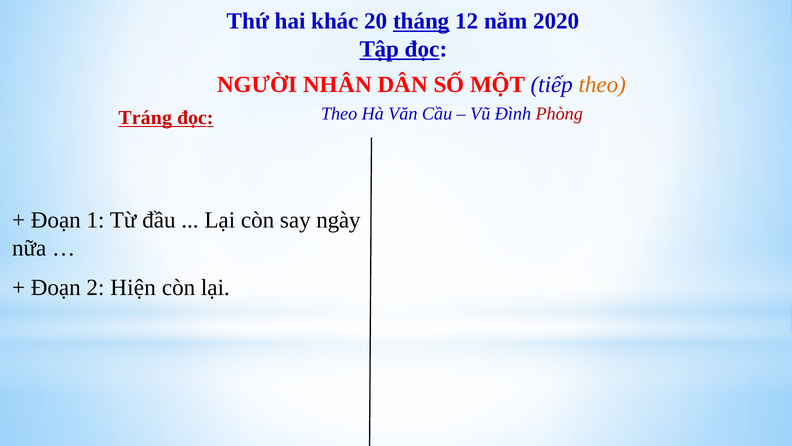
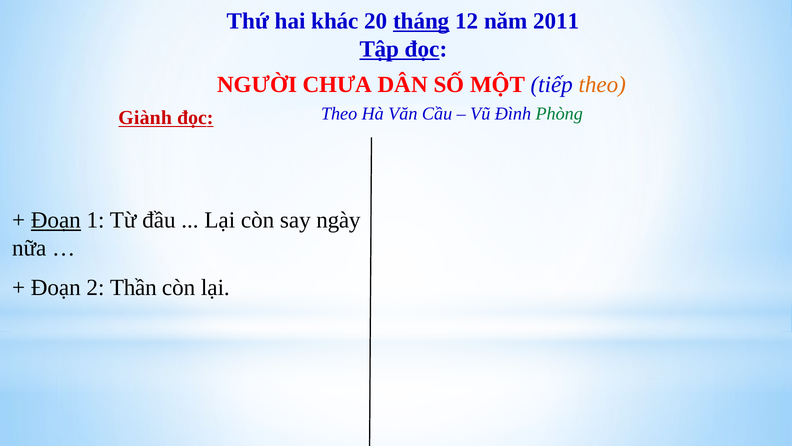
2020: 2020 -> 2011
NHÂN: NHÂN -> CHƯA
Phòng colour: red -> green
Tráng: Tráng -> Giành
Đoạn at (56, 220) underline: none -> present
Hiện: Hiện -> Thần
